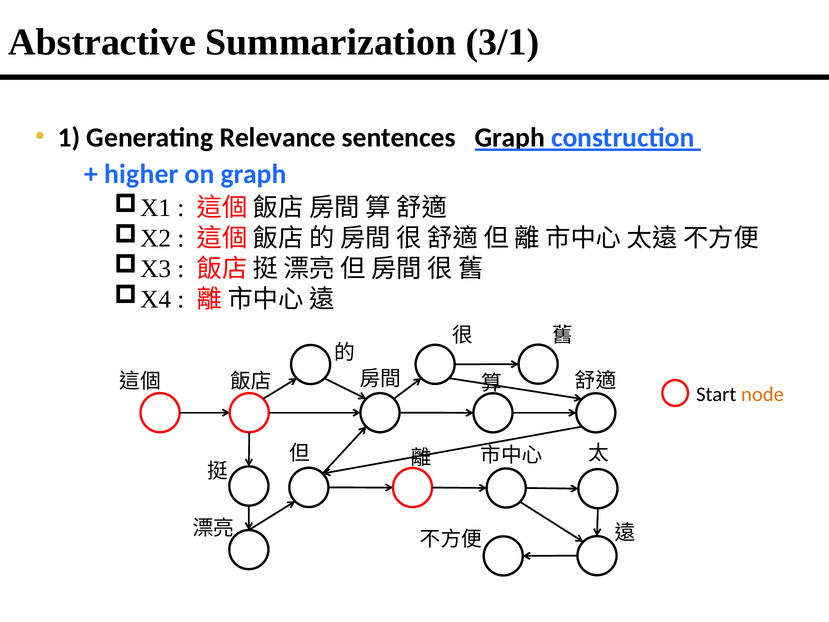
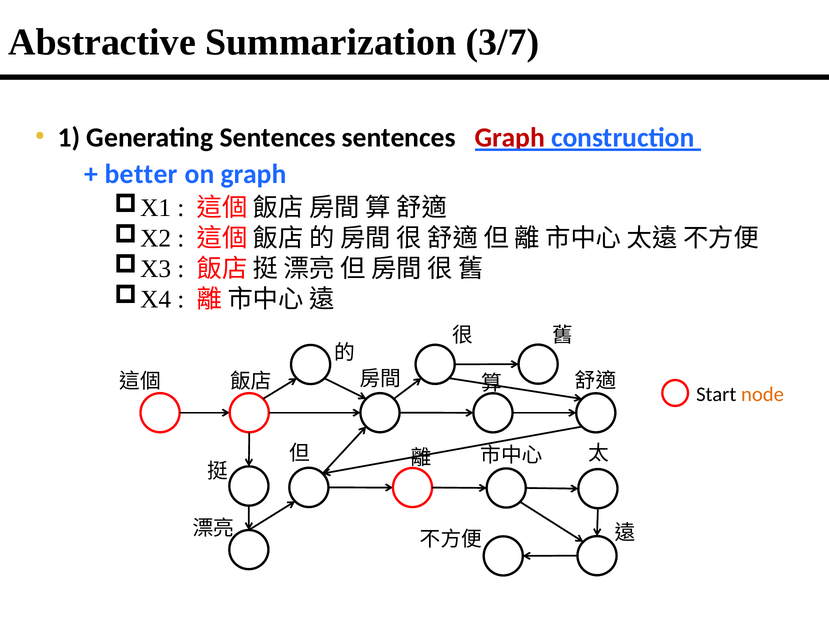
3/1: 3/1 -> 3/7
Generating Relevance: Relevance -> Sentences
Graph at (510, 138) colour: black -> red
higher: higher -> better
